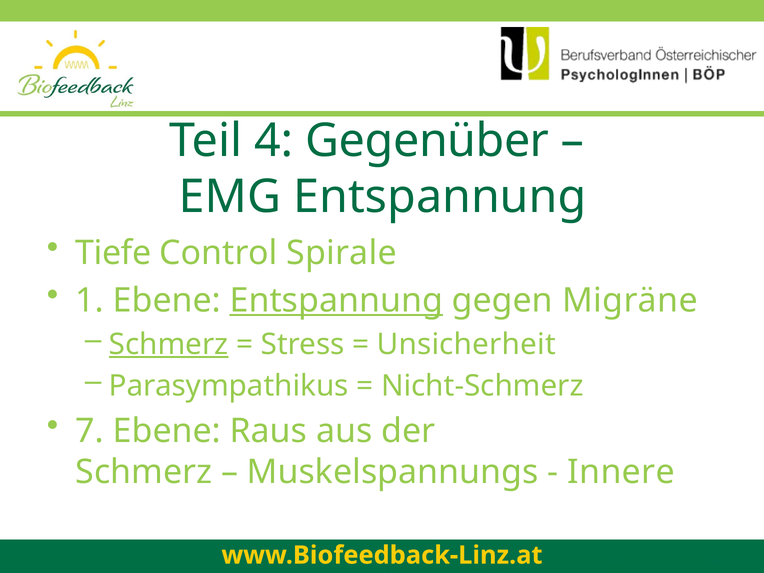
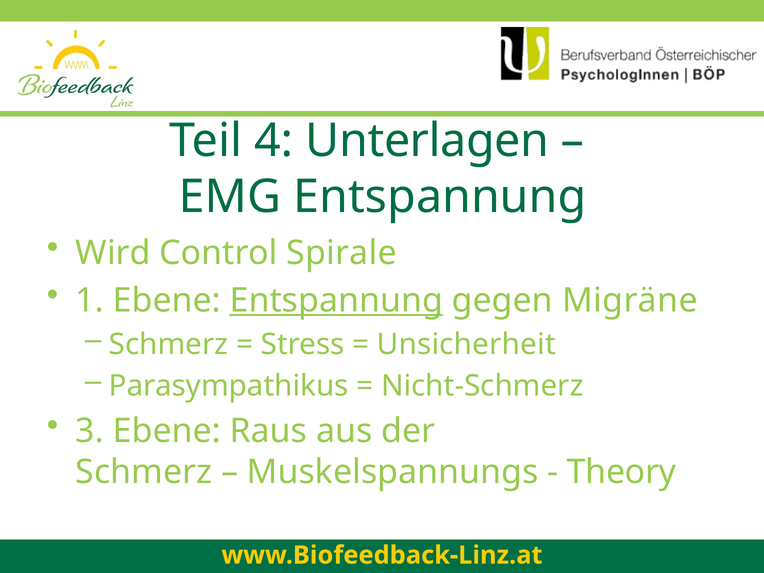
Gegenüber: Gegenüber -> Unterlagen
Tiefe: Tiefe -> Wird
Schmerz at (169, 344) underline: present -> none
7: 7 -> 3
Innere: Innere -> Theory
